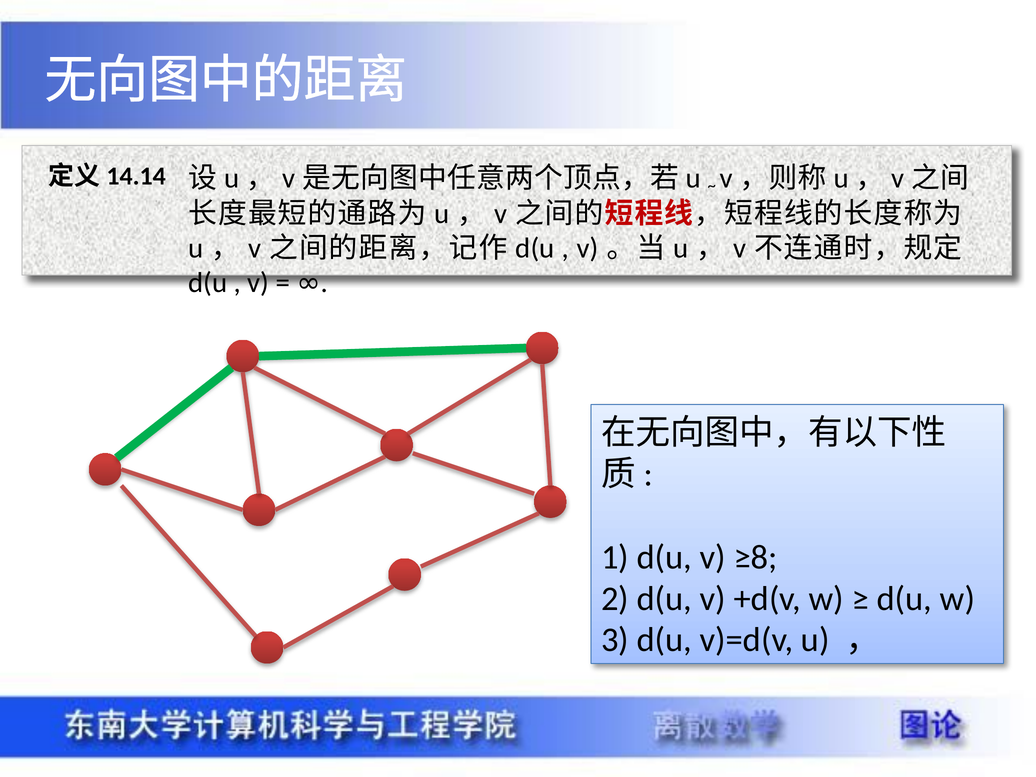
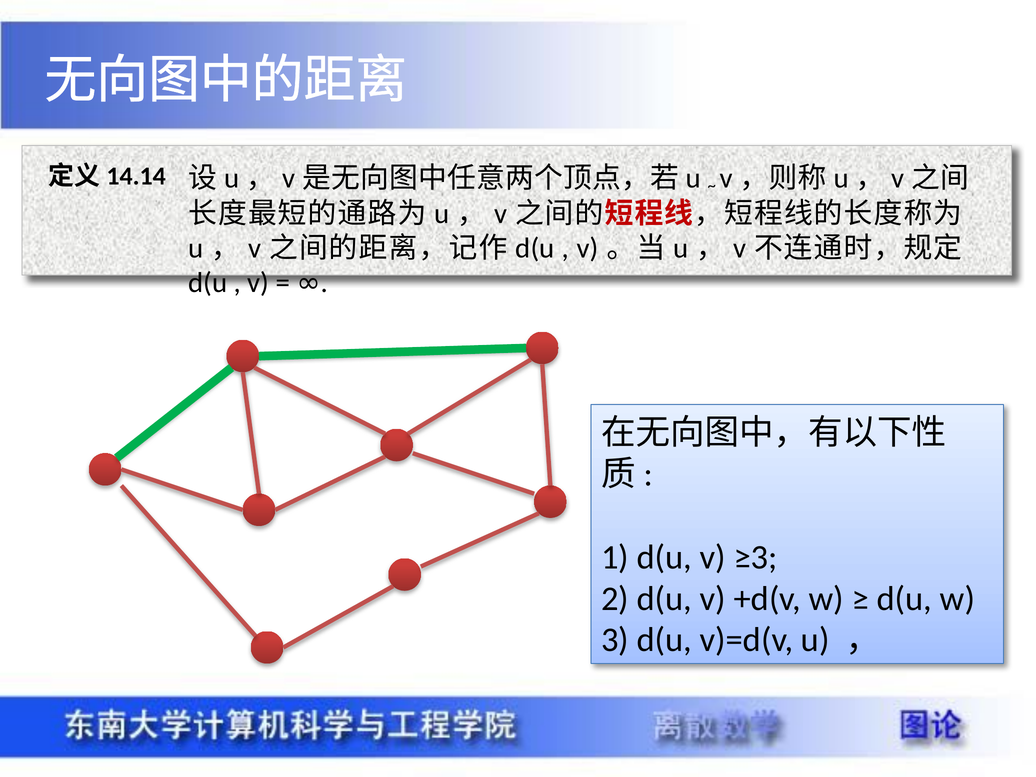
≥8: ≥8 -> ≥3
